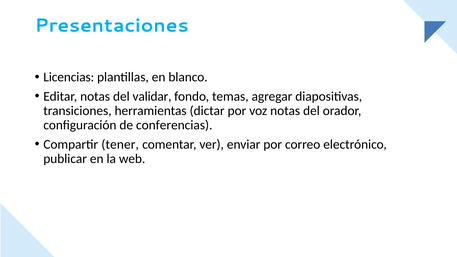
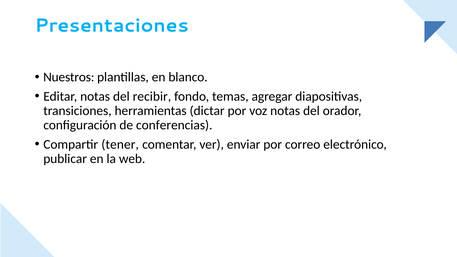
Licencias: Licencias -> Nuestros
validar: validar -> recibir
